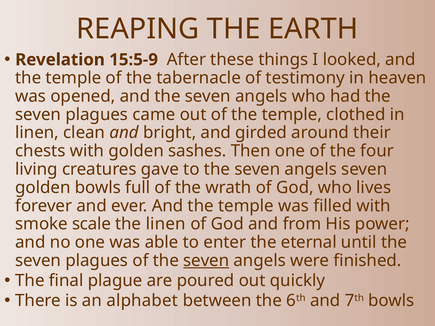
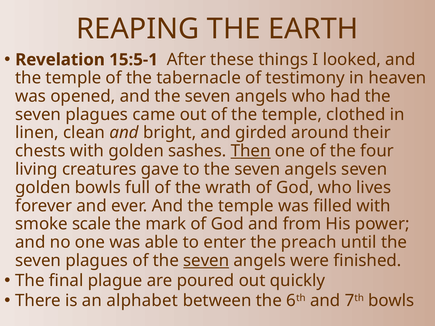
15:5-9: 15:5-9 -> 15:5-1
Then underline: none -> present
the linen: linen -> mark
eternal: eternal -> preach
